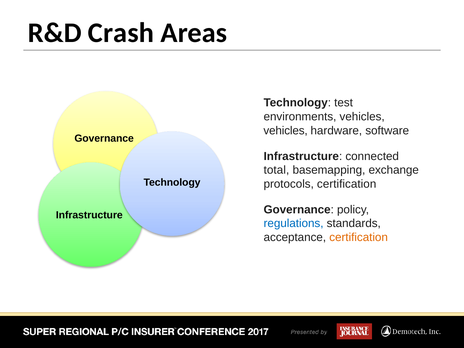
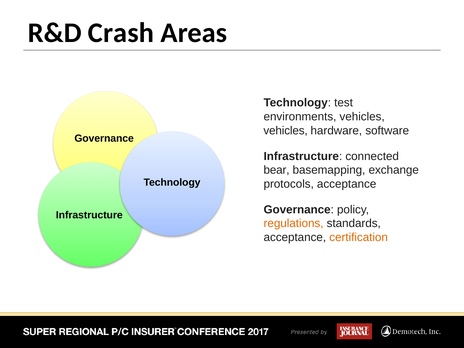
total: total -> bear
protocols certification: certification -> acceptance
regulations colour: blue -> orange
